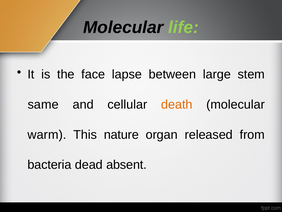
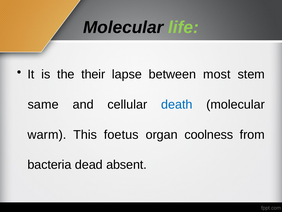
face: face -> their
large: large -> most
death colour: orange -> blue
nature: nature -> foetus
released: released -> coolness
